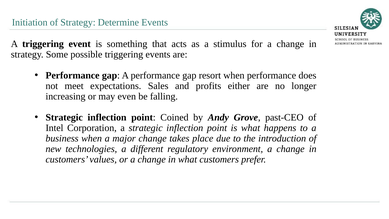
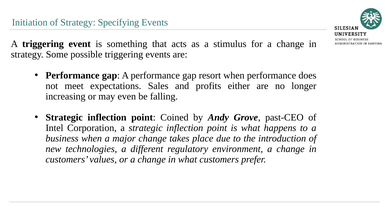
Determine: Determine -> Specifying
